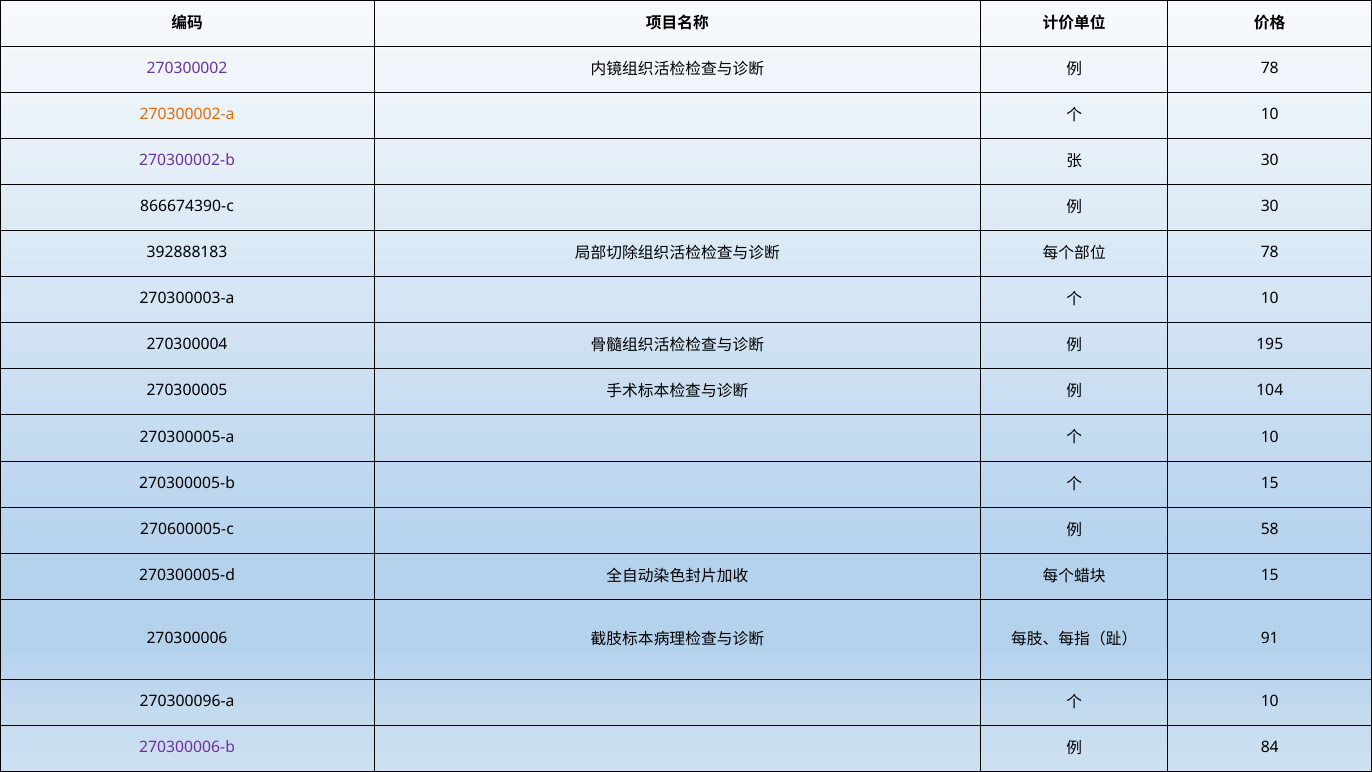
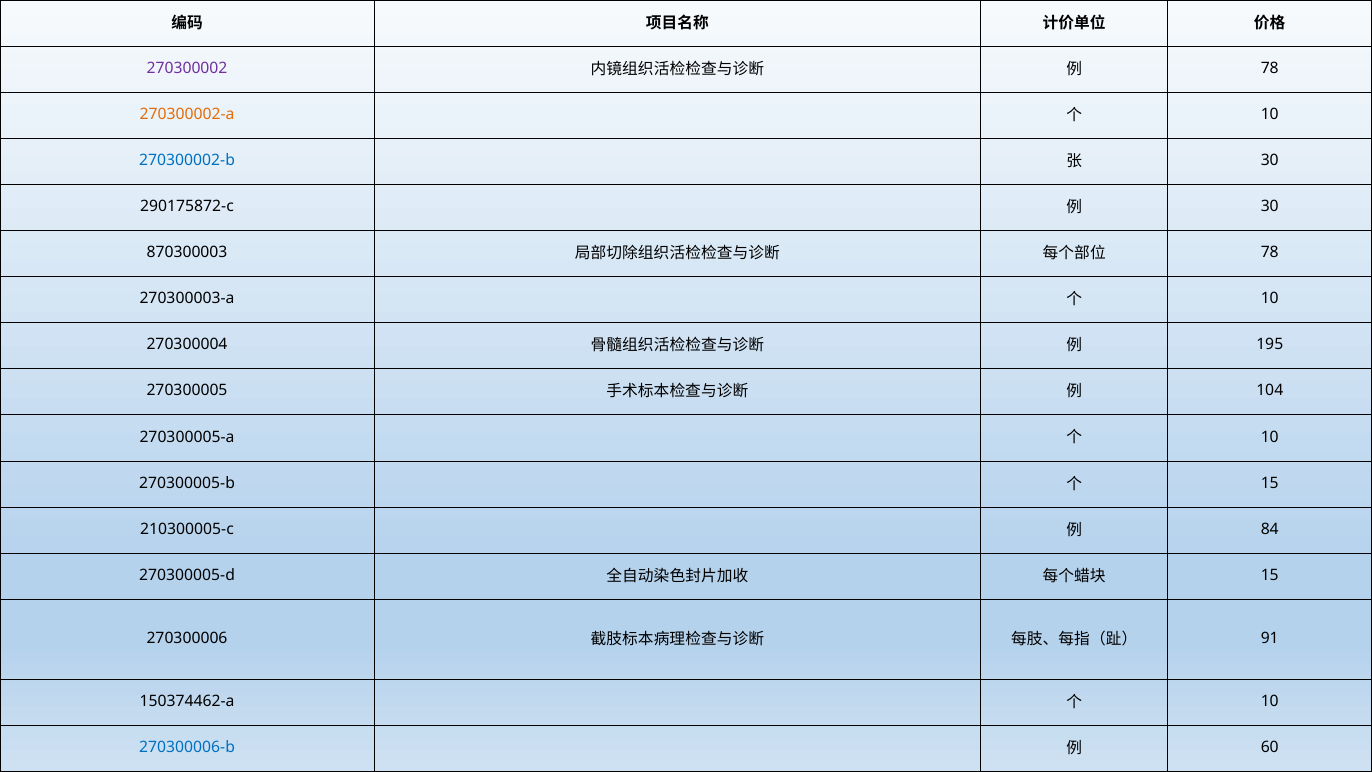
270300002-b colour: purple -> blue
866674390-c: 866674390-c -> 290175872-c
392888183: 392888183 -> 870300003
270600005-c: 270600005-c -> 210300005-c
58: 58 -> 84
270300096-a: 270300096-a -> 150374462-a
270300006-b colour: purple -> blue
84: 84 -> 60
